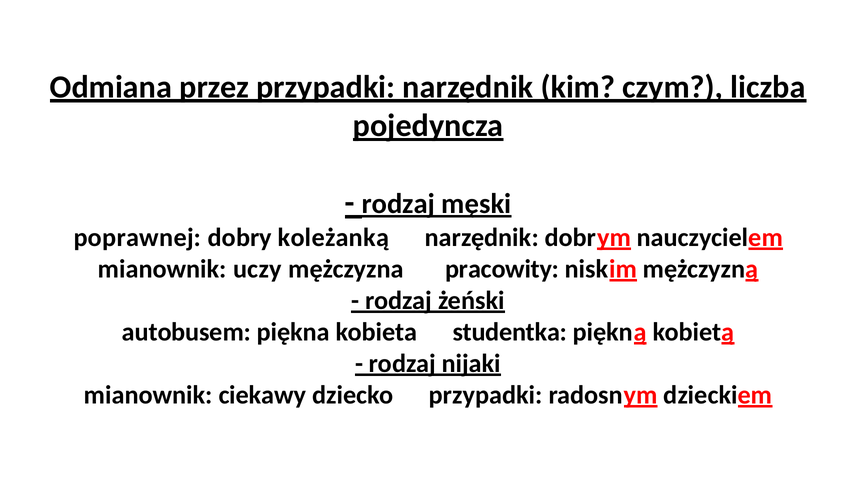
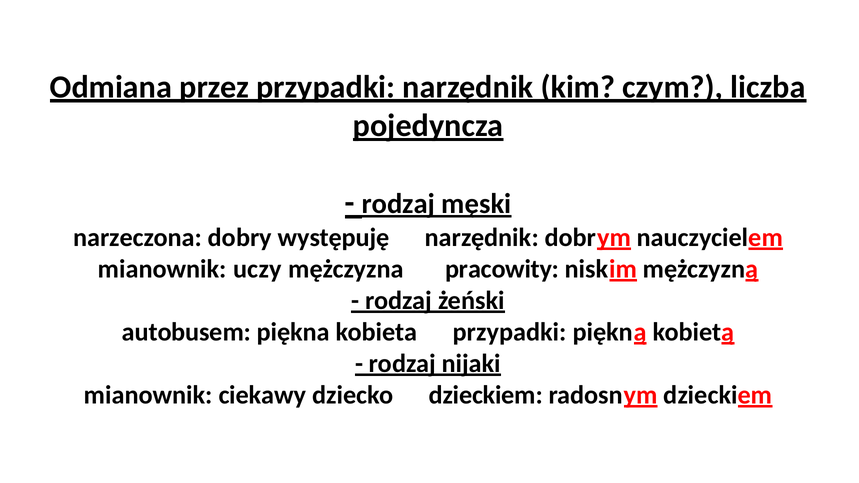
poprawnej: poprawnej -> narzeczona
koleżanką: koleżanką -> występuję
kobieta studentka: studentka -> przypadki
dziecko przypadki: przypadki -> dzieckiem
